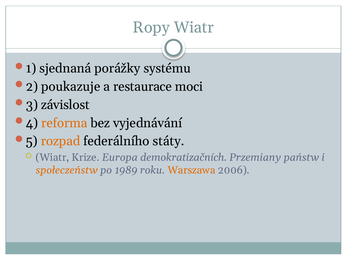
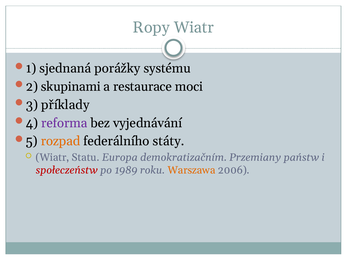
poukazuje: poukazuje -> skupinami
závislost: závislost -> příklady
reforma colour: orange -> purple
Krize: Krize -> Statu
demokratizačních: demokratizačních -> demokratizačním
społeczeństw colour: orange -> red
